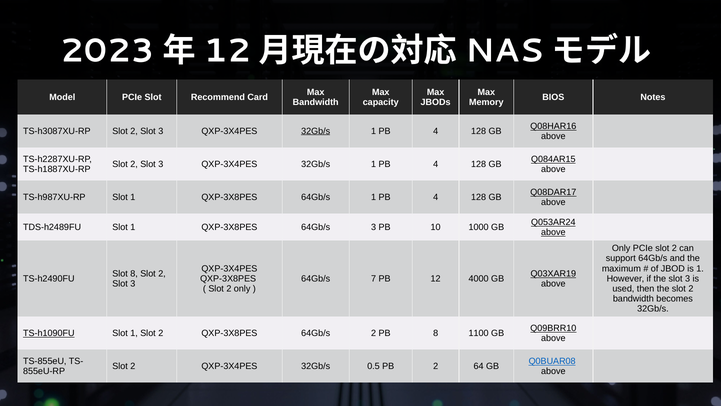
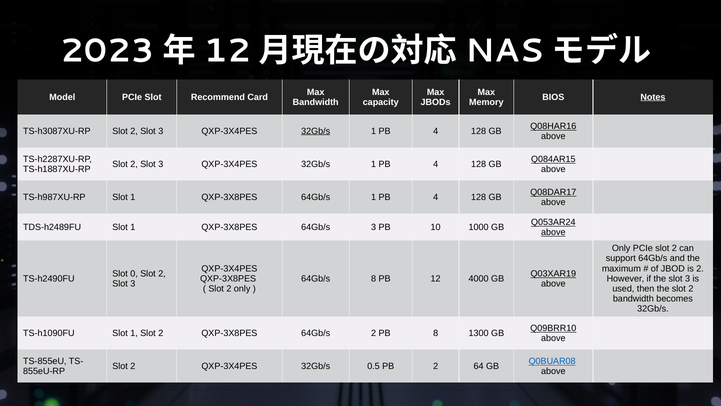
Notes underline: none -> present
is 1: 1 -> 2
Slot 8: 8 -> 0
64Gb/s 7: 7 -> 8
TS-h1090FU underline: present -> none
1100: 1100 -> 1300
